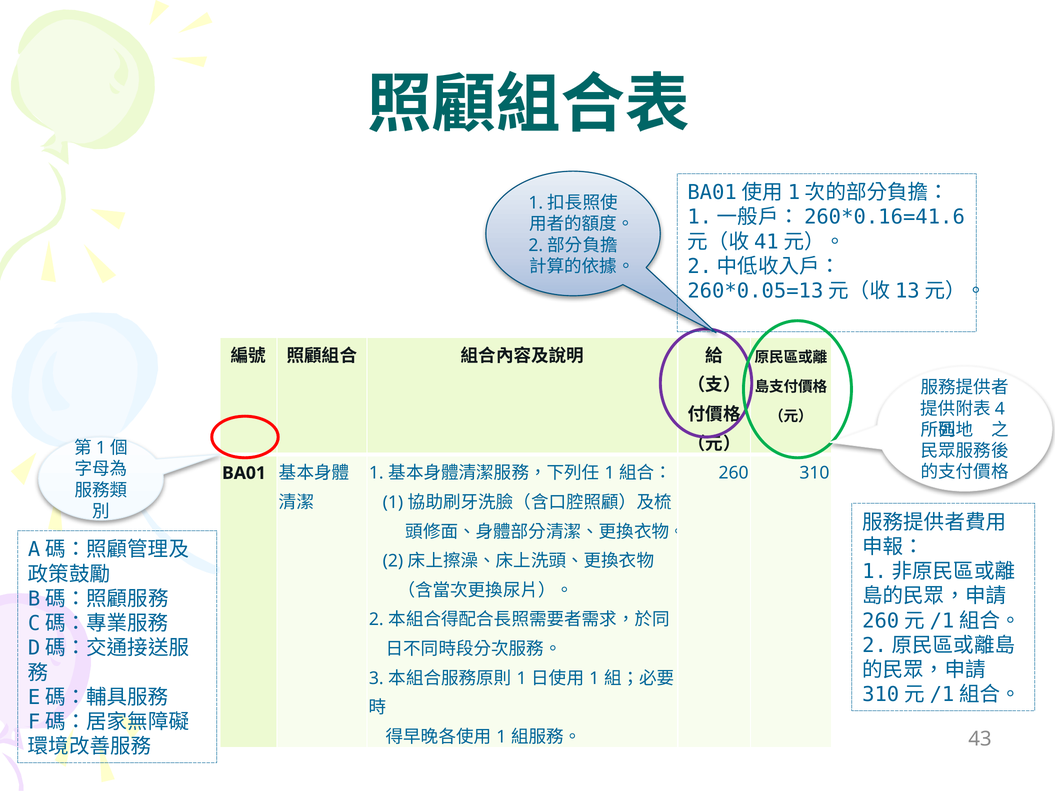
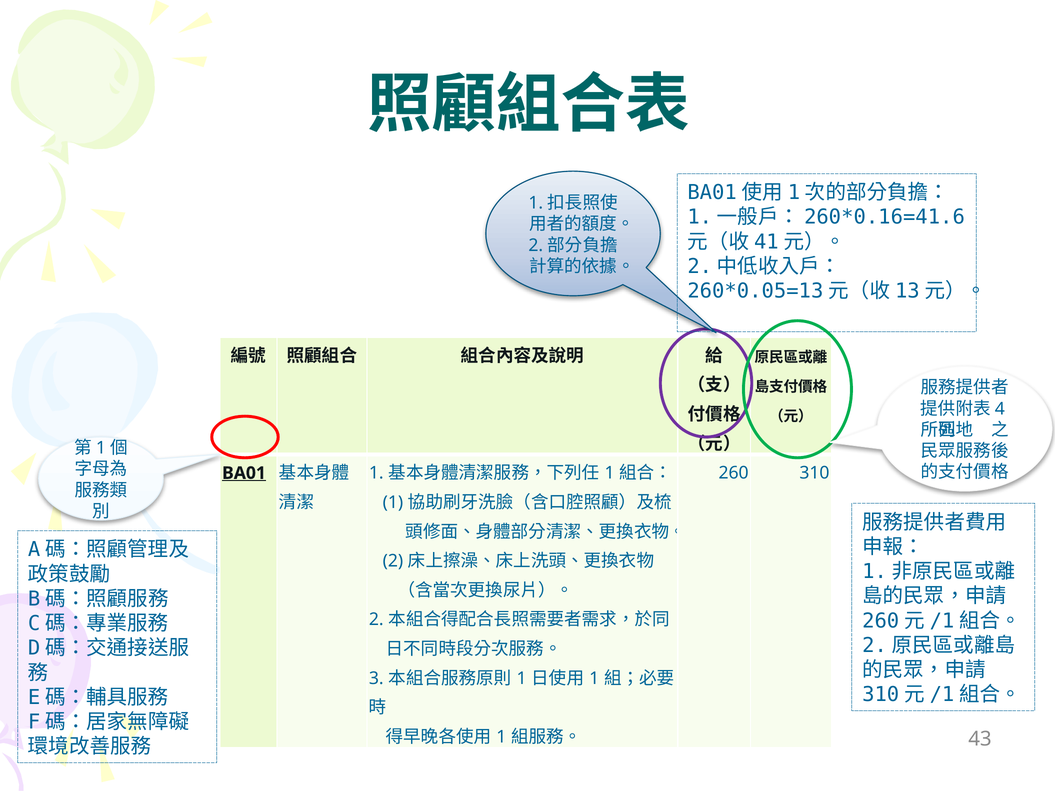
BA01 underline: none -> present
